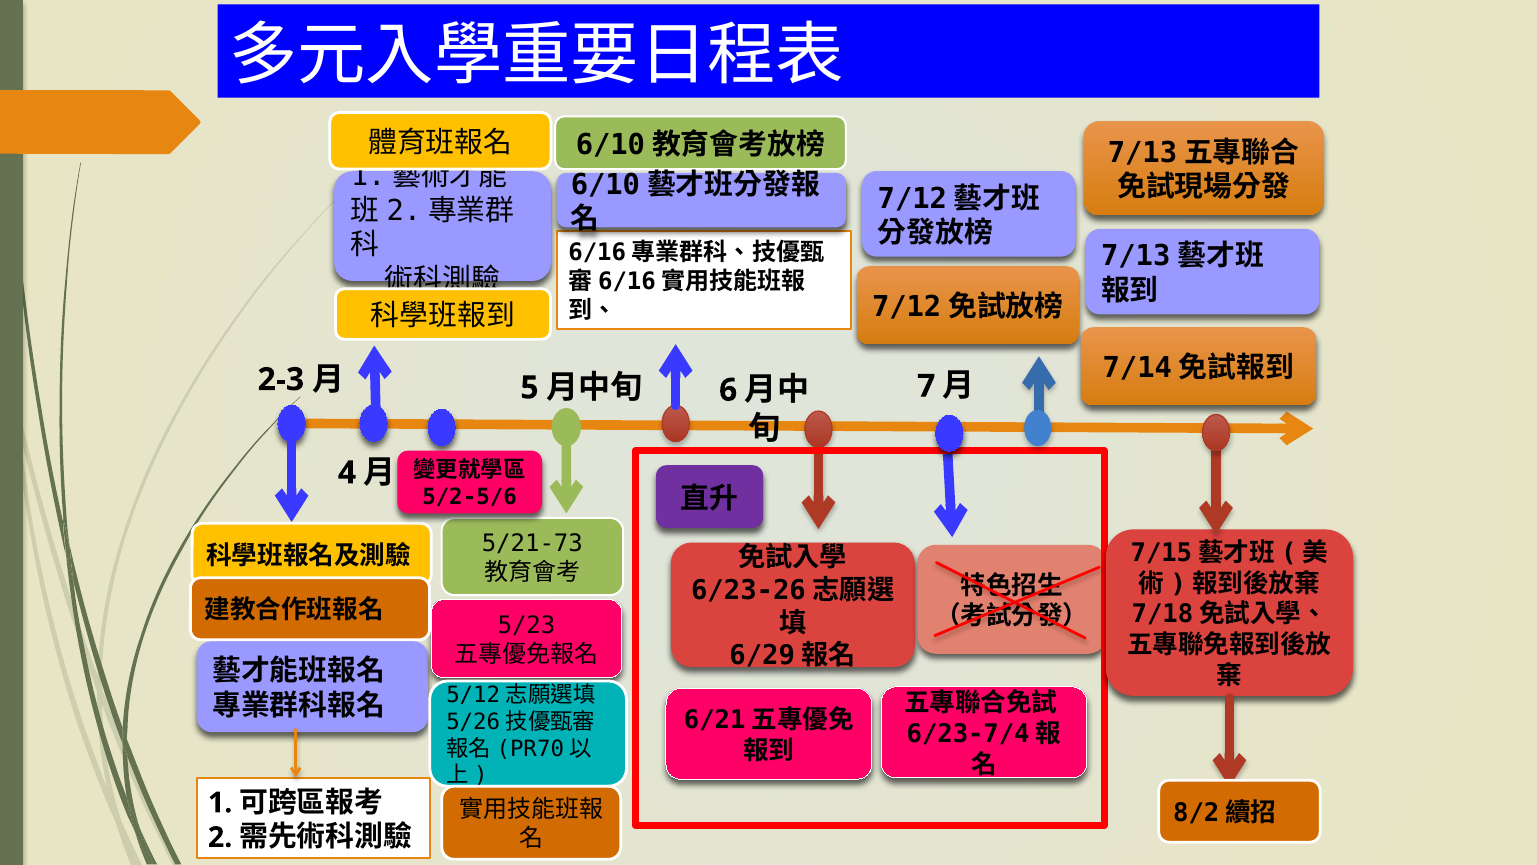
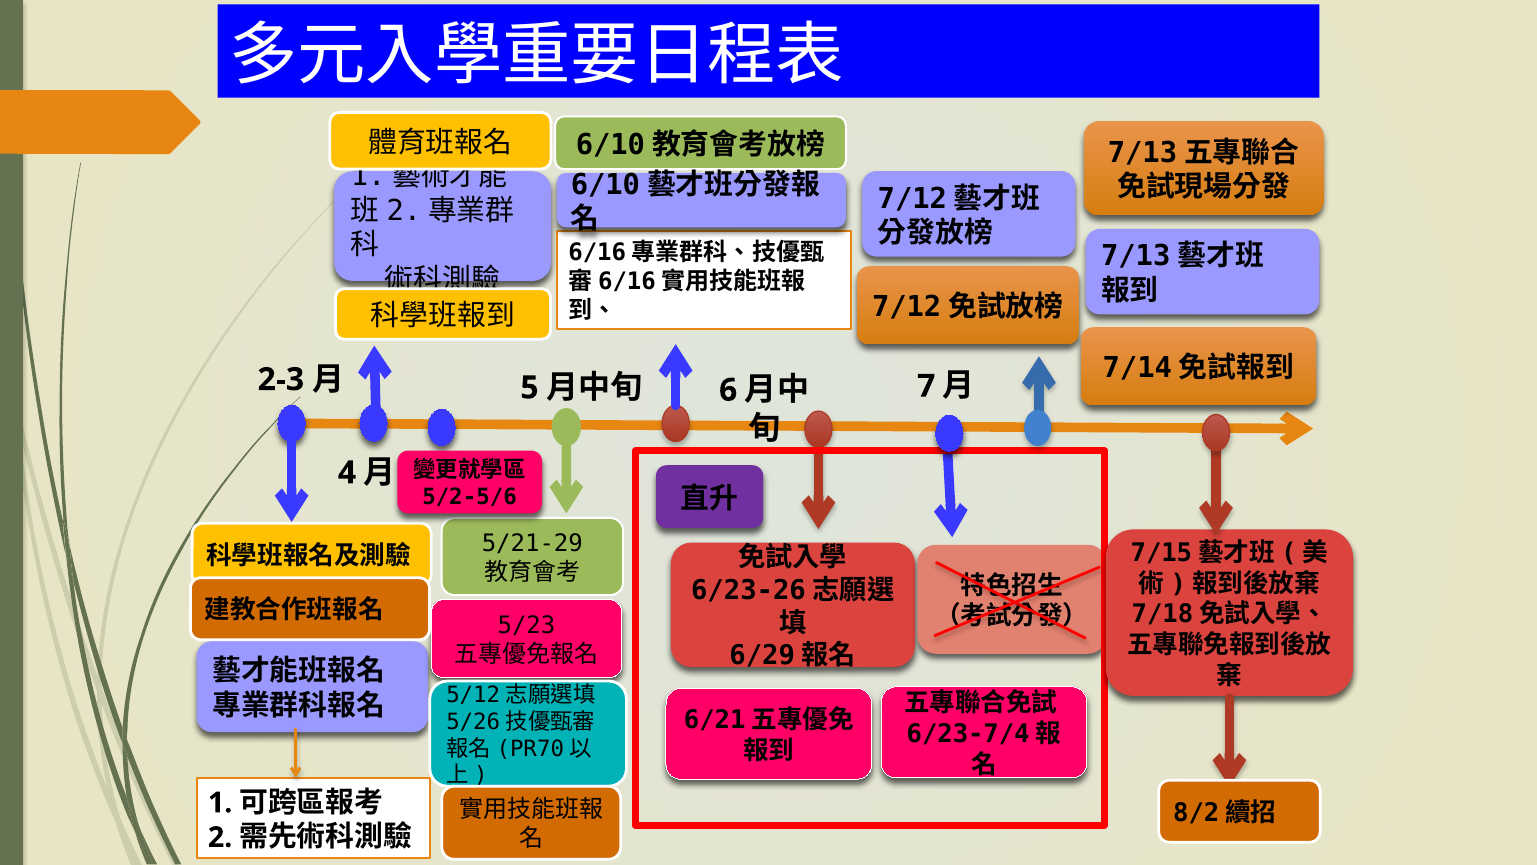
5/21-73: 5/21-73 -> 5/21-29
